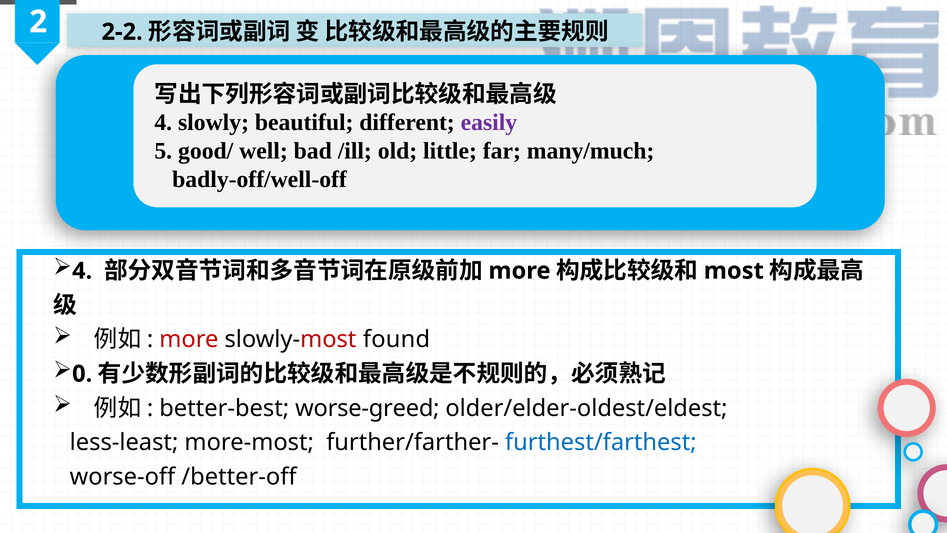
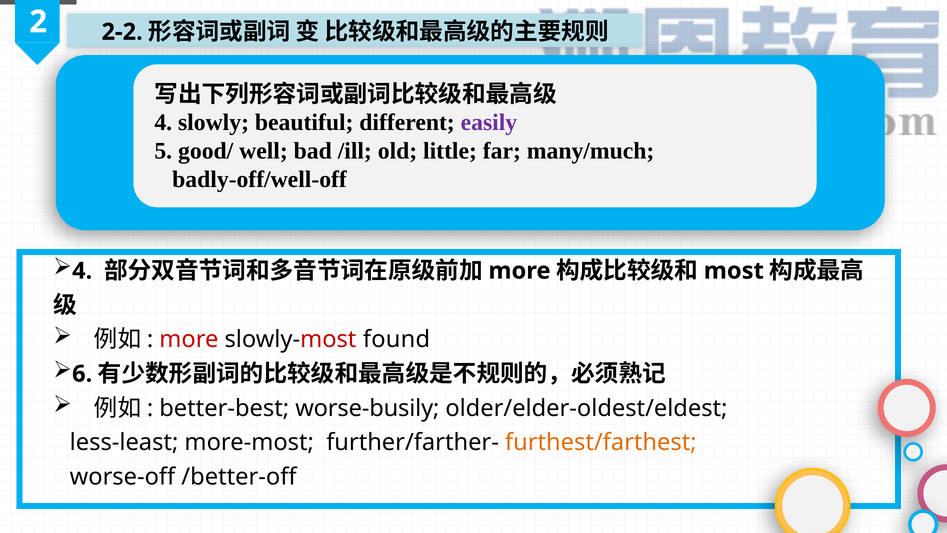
0: 0 -> 6
worse-greed: worse-greed -> worse-busily
furthest/farthest colour: blue -> orange
